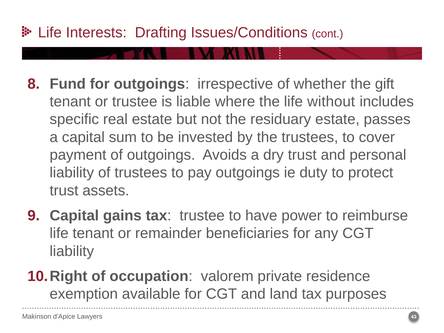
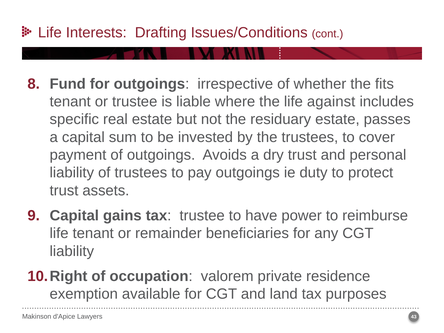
gift: gift -> fits
without: without -> against
